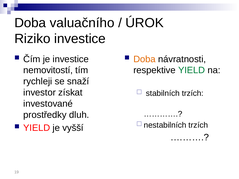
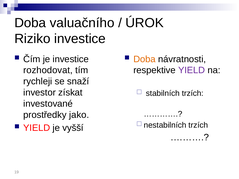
nemovitostí: nemovitostí -> rozhodovat
YIELD at (192, 70) colour: green -> purple
dluh: dluh -> jako
